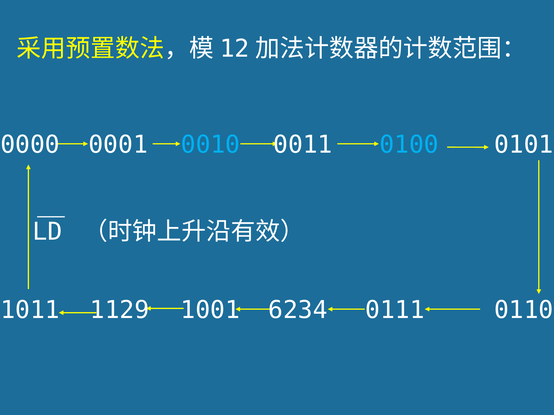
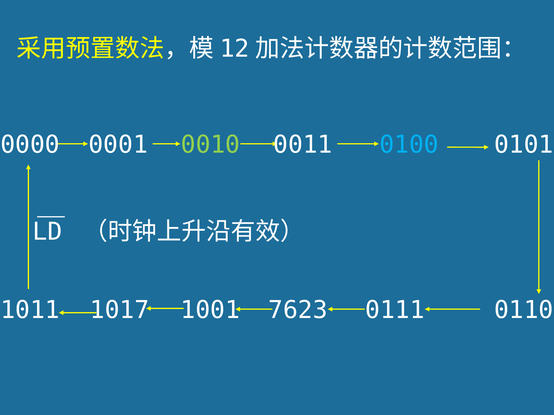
0010 colour: light blue -> light green
6234: 6234 -> 7623
1129: 1129 -> 1017
